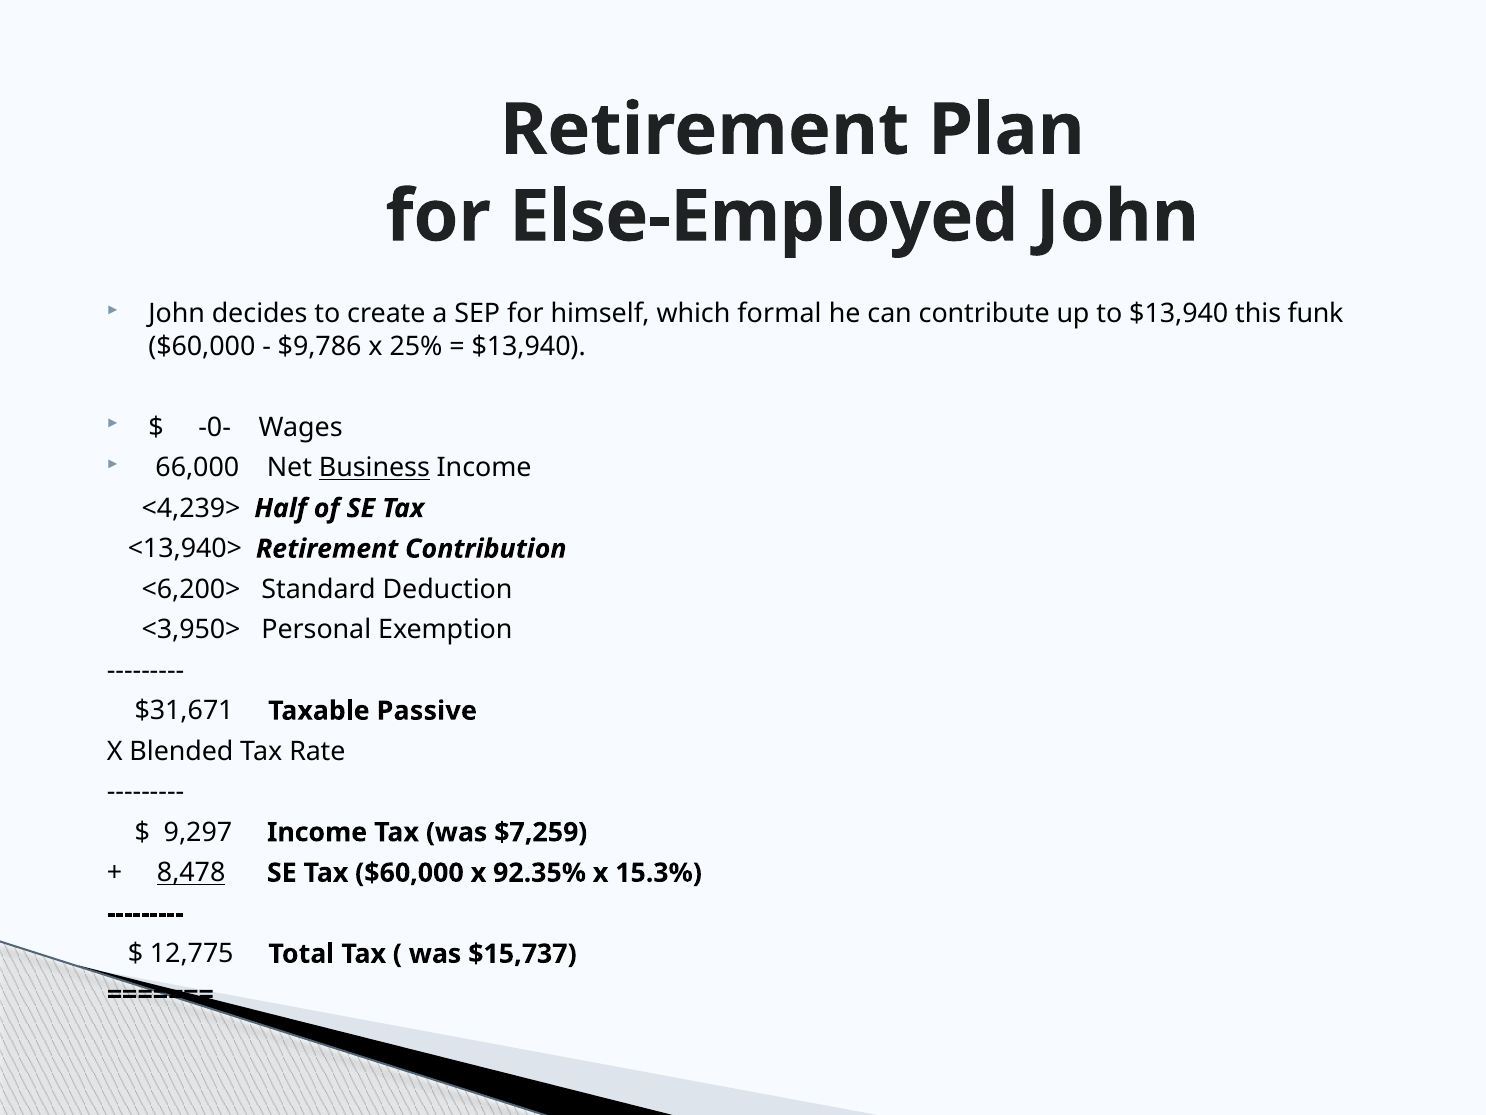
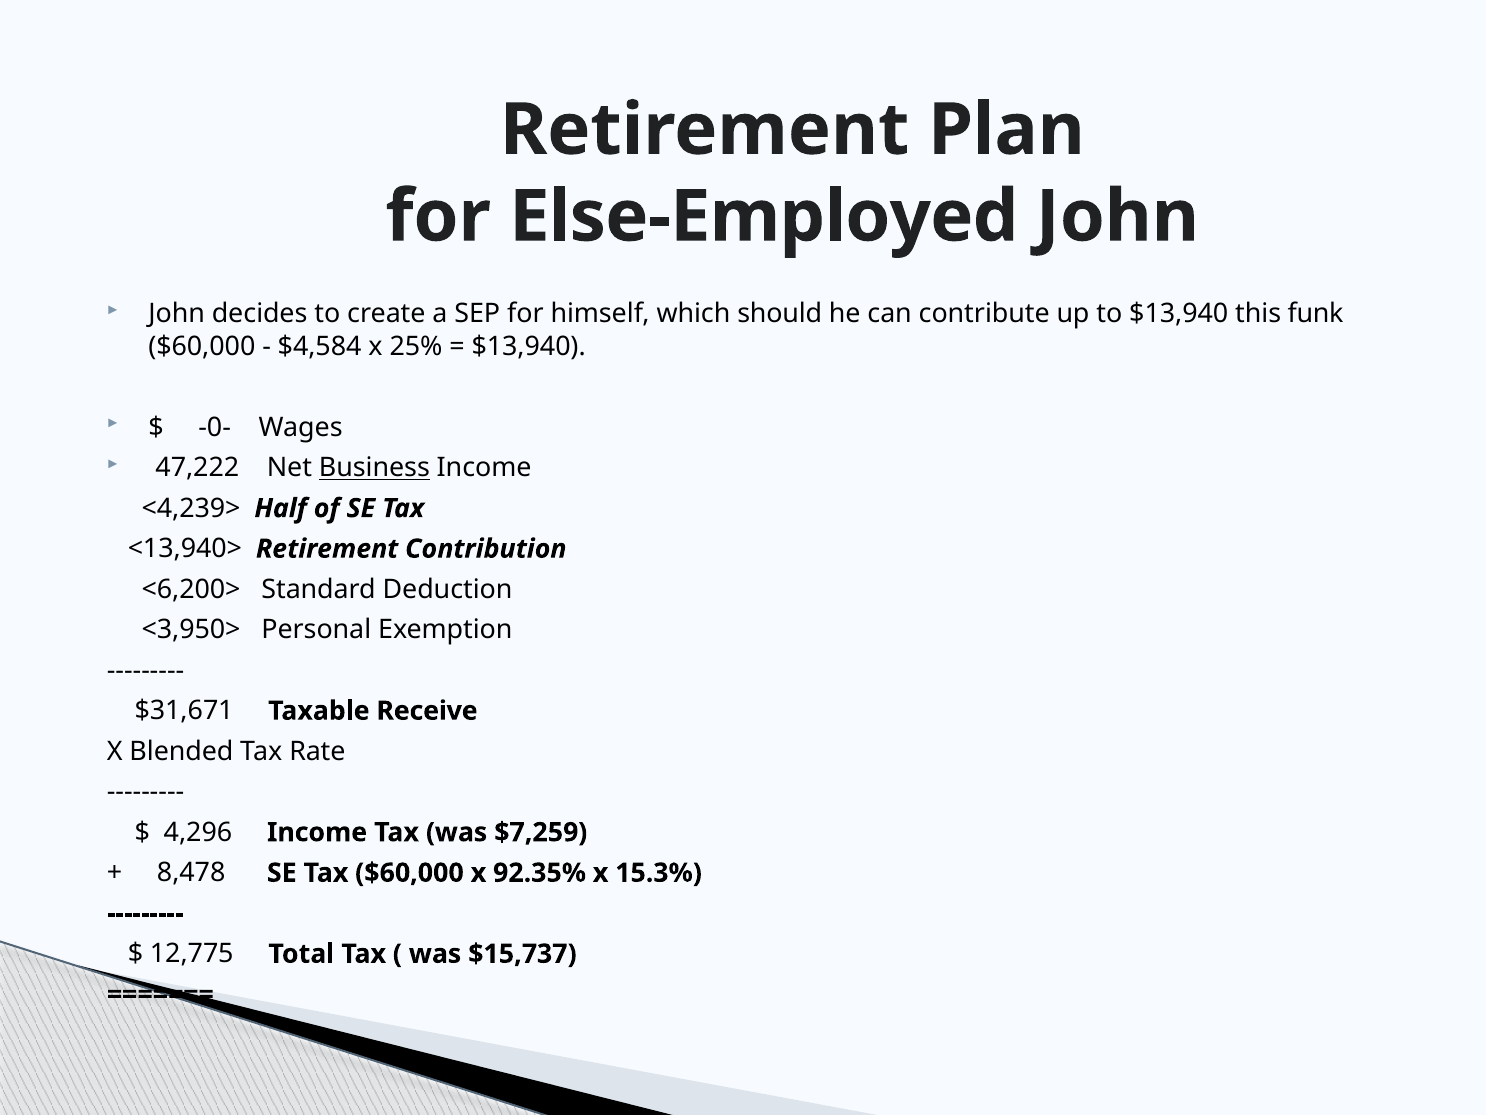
formal: formal -> should
$9,786: $9,786 -> $4,584
66,000: 66,000 -> 47,222
Passive: Passive -> Receive
9,297: 9,297 -> 4,296
8,478 underline: present -> none
